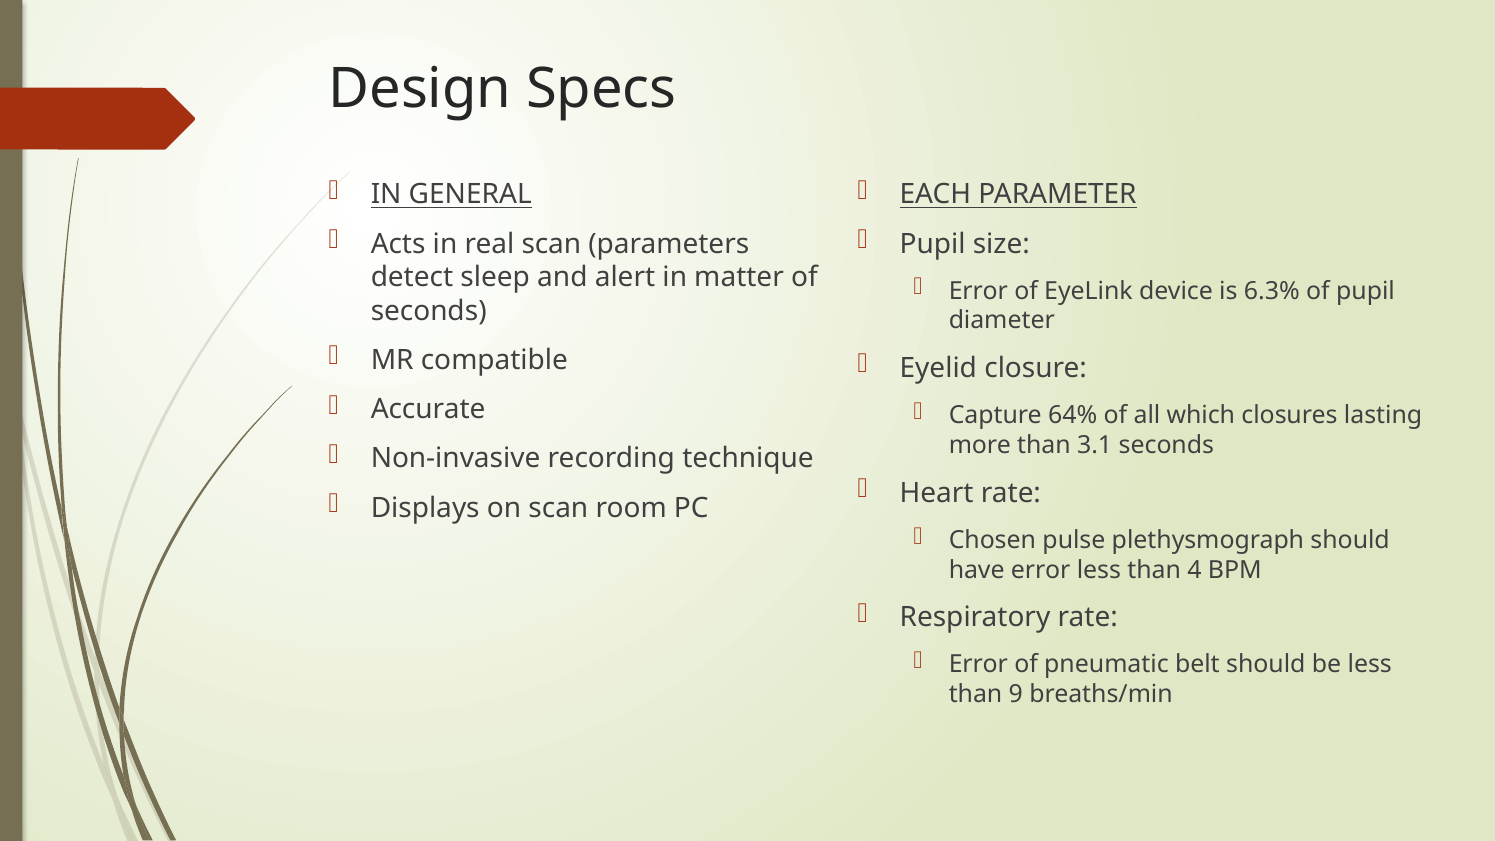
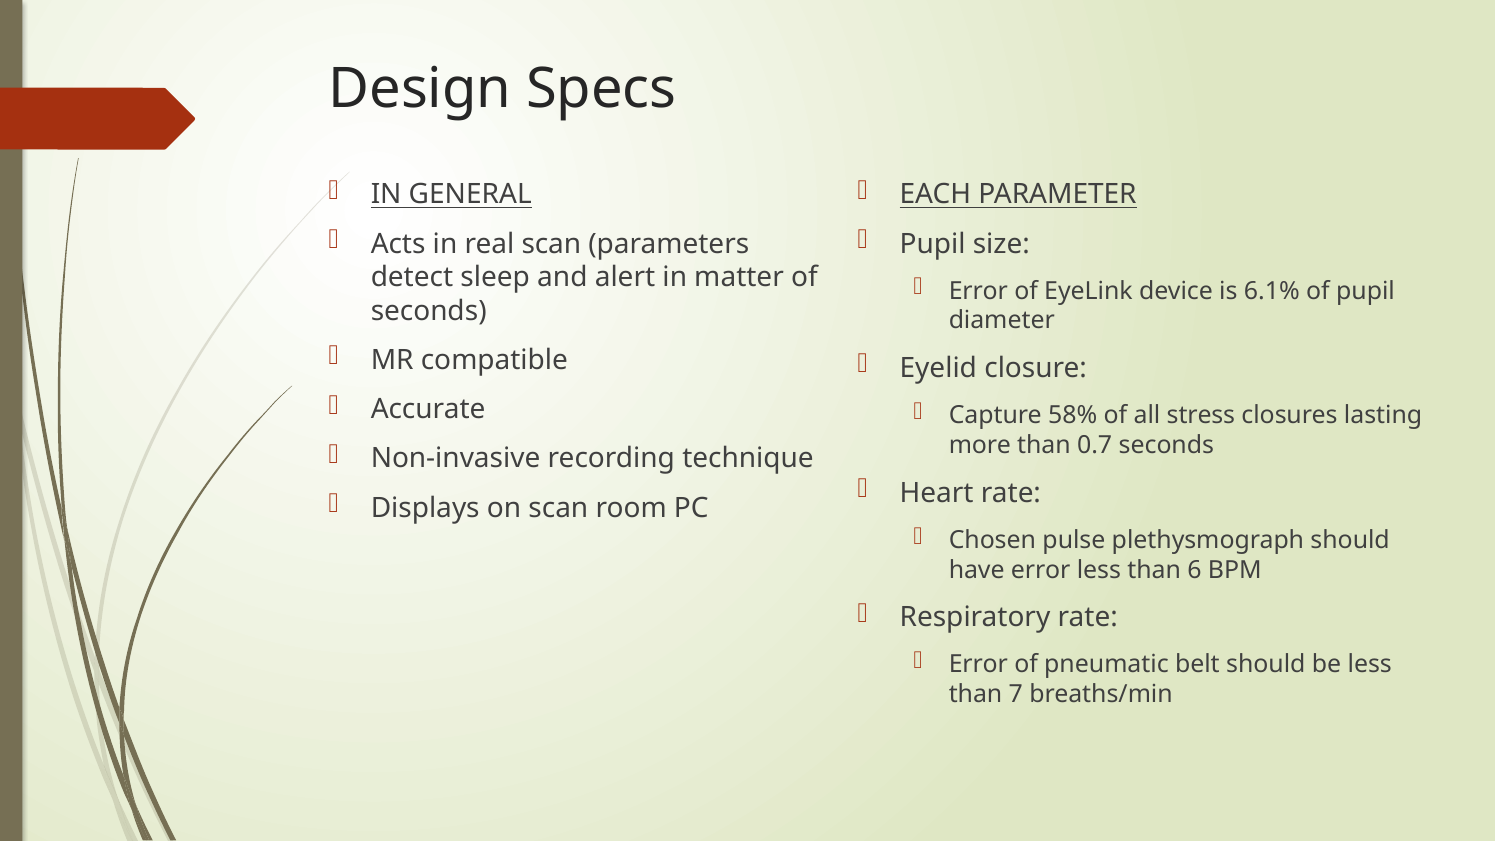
6.3%: 6.3% -> 6.1%
64%: 64% -> 58%
which: which -> stress
3.1: 3.1 -> 0.7
4: 4 -> 6
9: 9 -> 7
